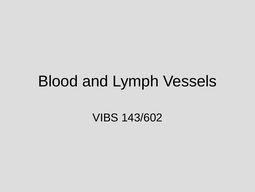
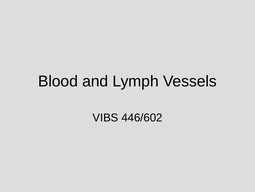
143/602: 143/602 -> 446/602
